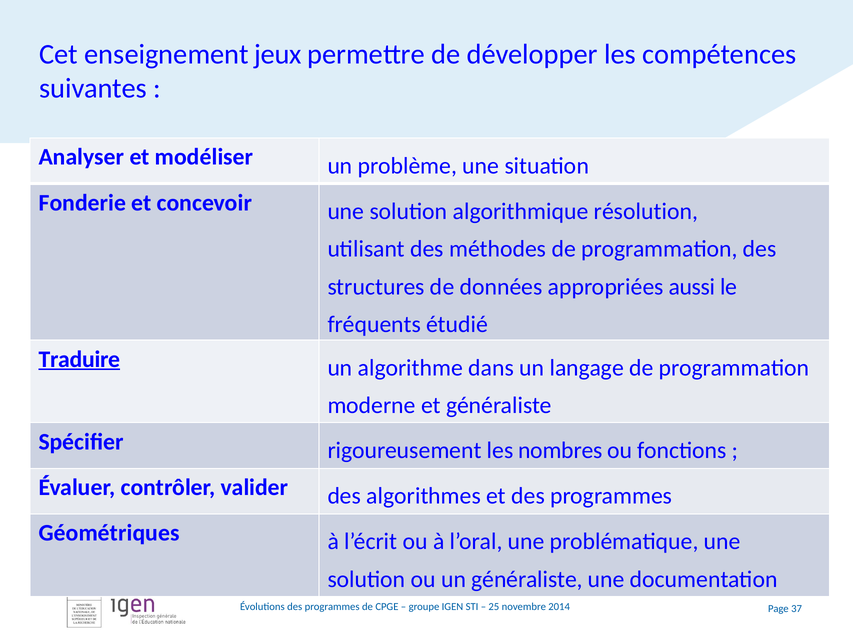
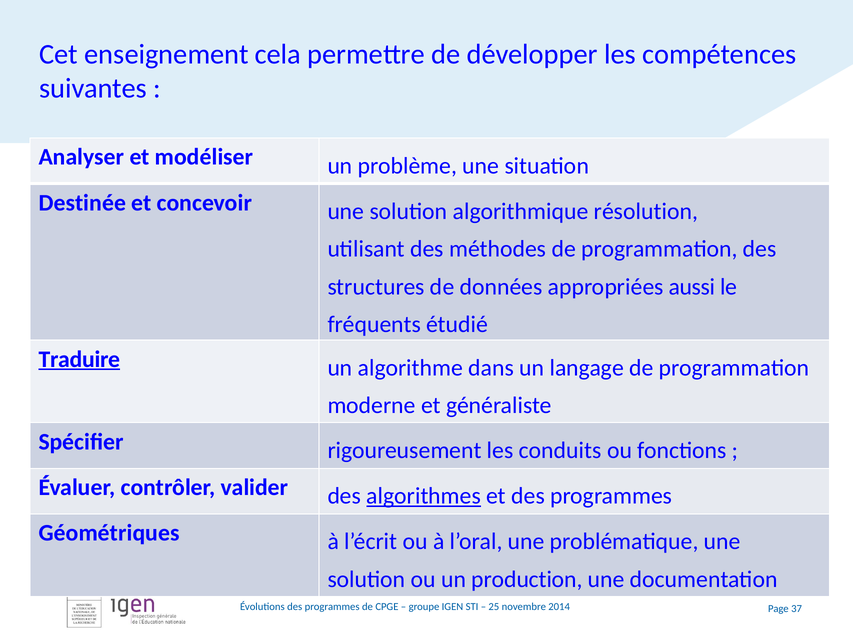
jeux: jeux -> cela
Fonderie: Fonderie -> Destinée
nombres: nombres -> conduits
algorithmes underline: none -> present
un généraliste: généraliste -> production
